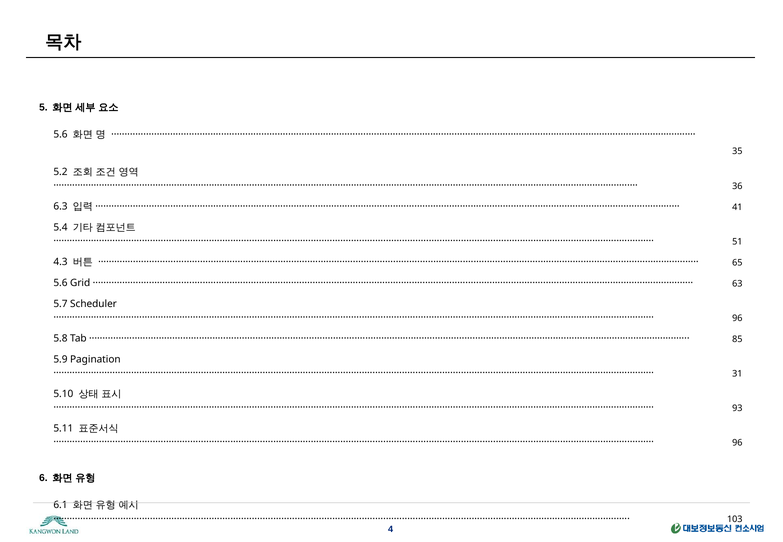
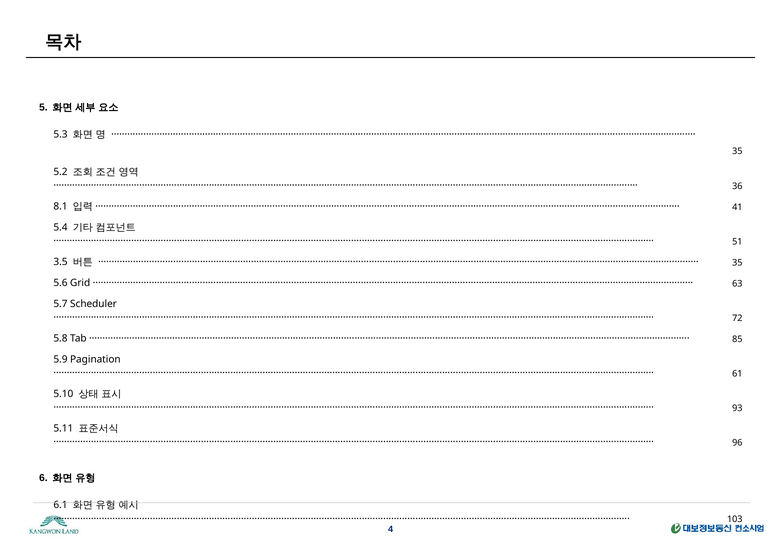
5.6 at (60, 135): 5.6 -> 5.3
6.3: 6.3 -> 8.1
4.3: 4.3 -> 3.5
65 at (737, 263): 65 -> 35
96 at (737, 318): 96 -> 72
31: 31 -> 61
